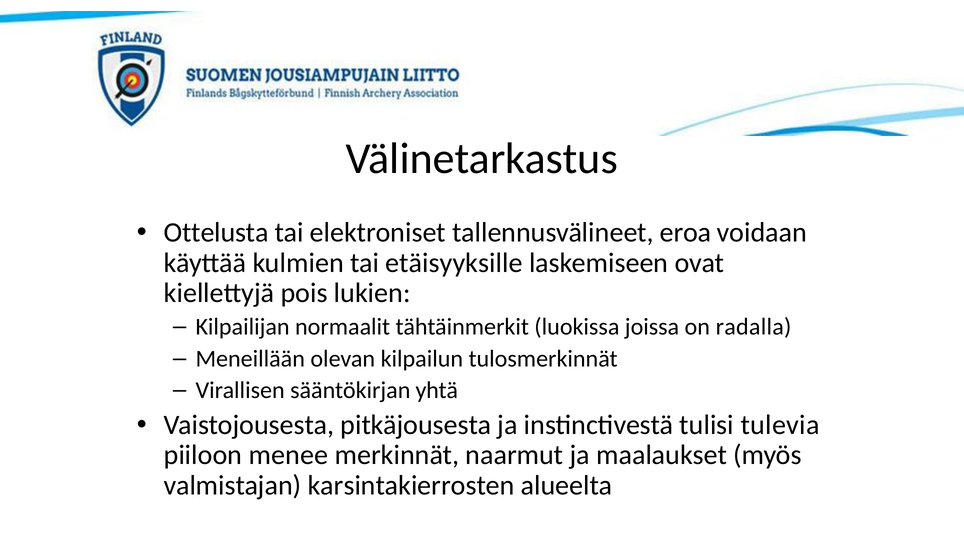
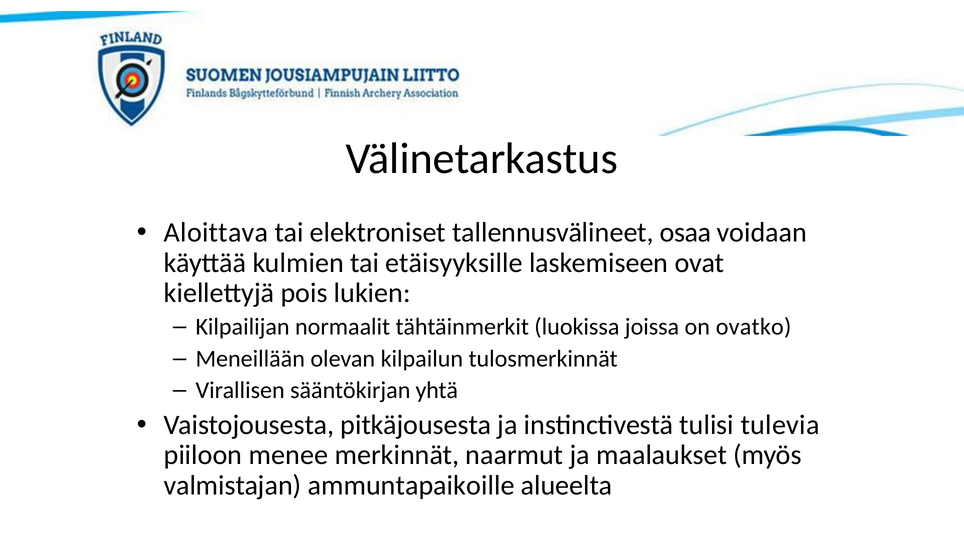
Ottelusta: Ottelusta -> Aloittava
eroa: eroa -> osaa
radalla: radalla -> ovatko
karsintakierrosten: karsintakierrosten -> ammuntapaikoille
